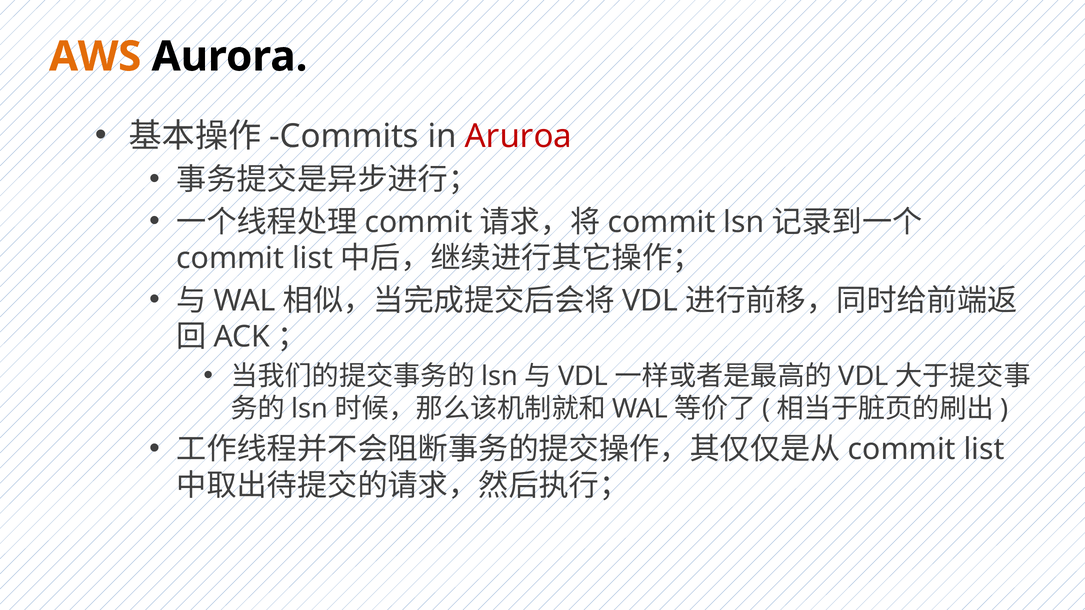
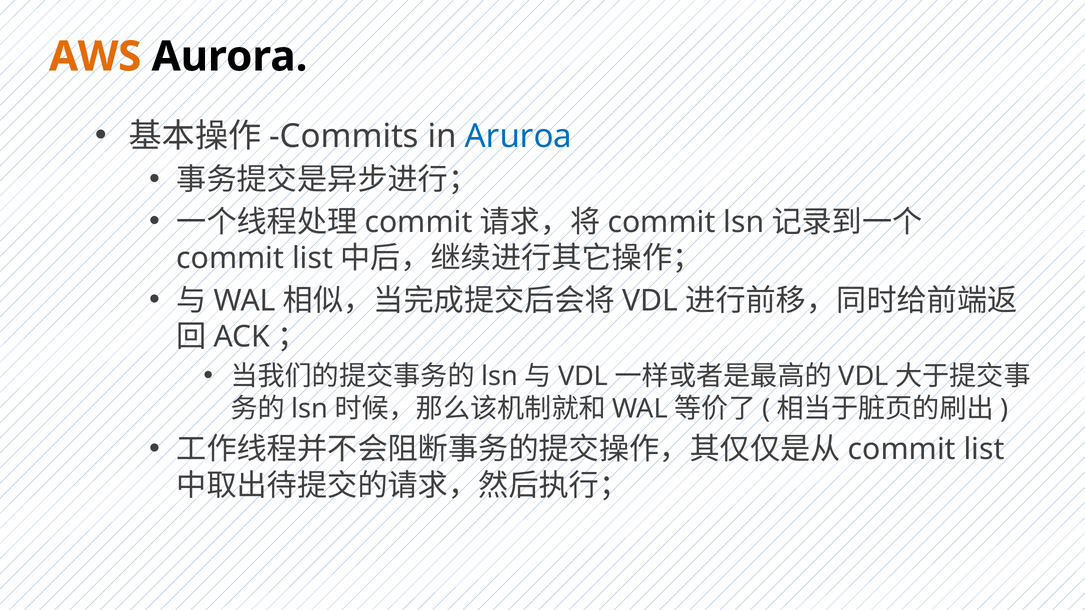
Aruroa colour: red -> blue
